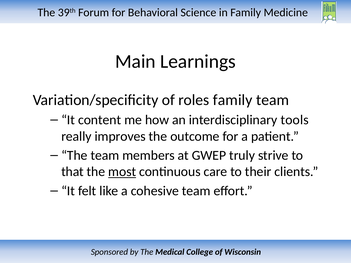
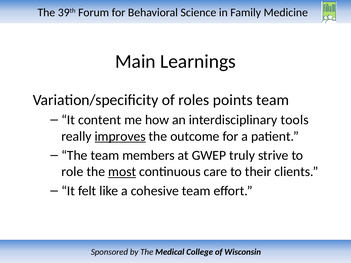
roles family: family -> points
improves underline: none -> present
that: that -> role
